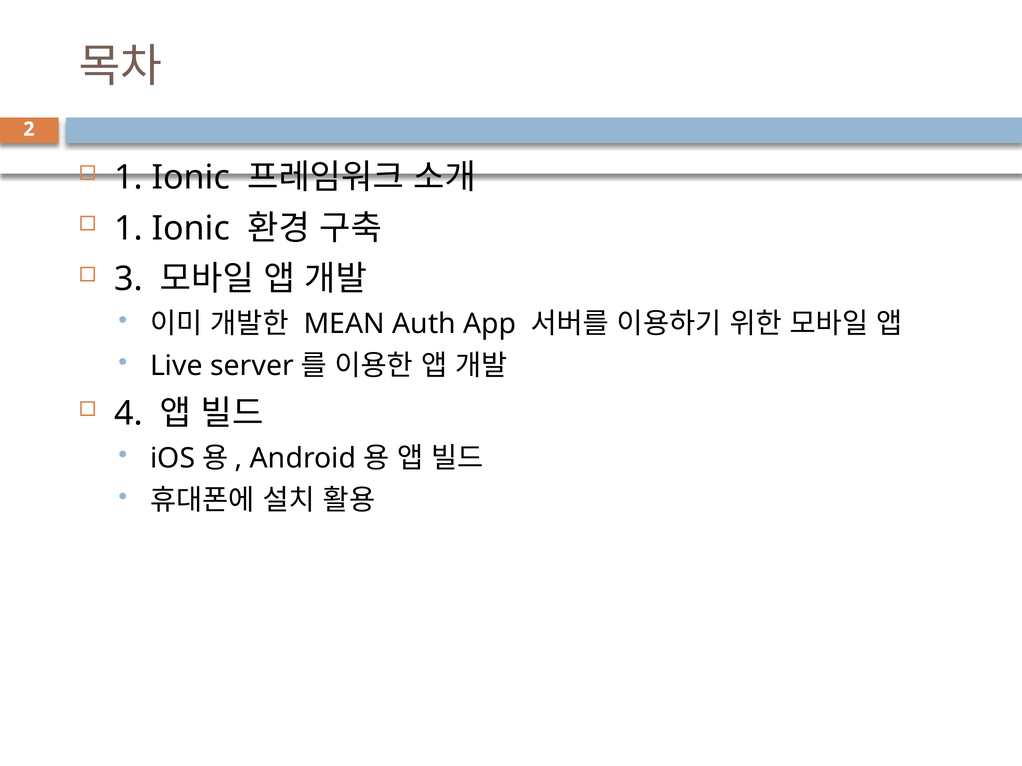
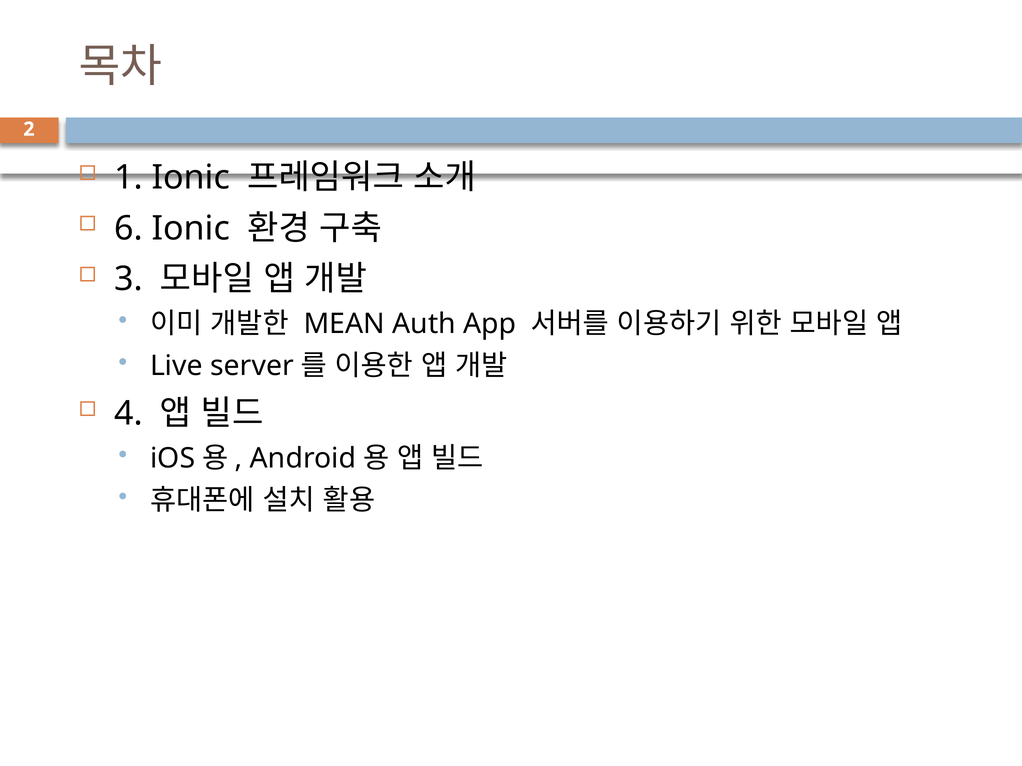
1 at (129, 229): 1 -> 6
